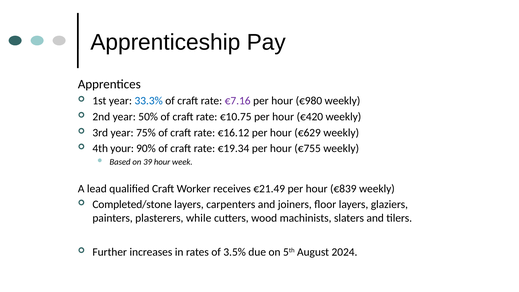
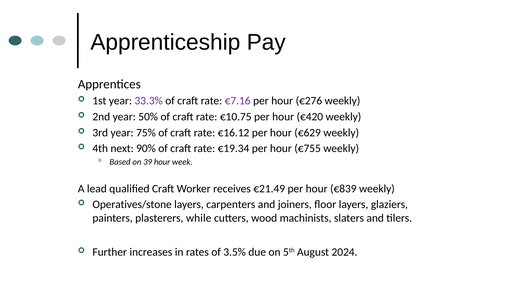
33.3% colour: blue -> purple
€980: €980 -> €276
your: your -> next
Completed/stone: Completed/stone -> Operatives/stone
